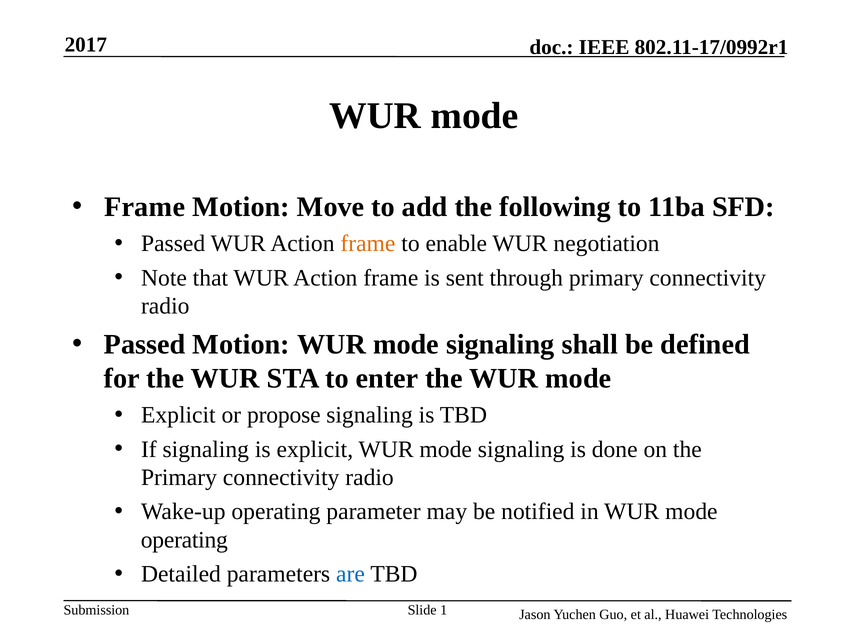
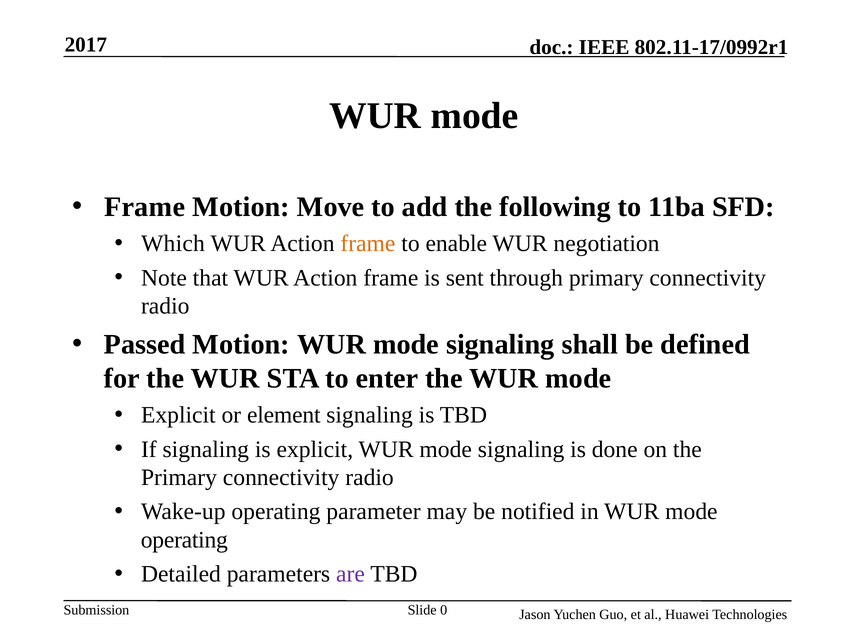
Passed at (173, 244): Passed -> Which
propose: propose -> element
are colour: blue -> purple
1: 1 -> 0
